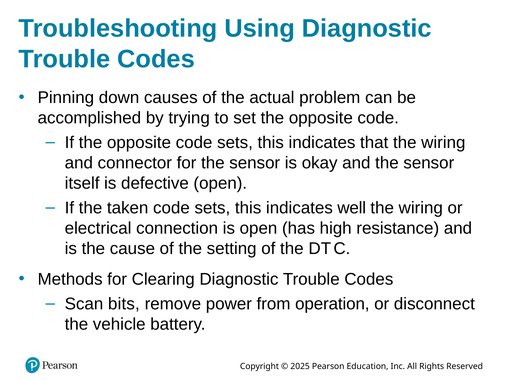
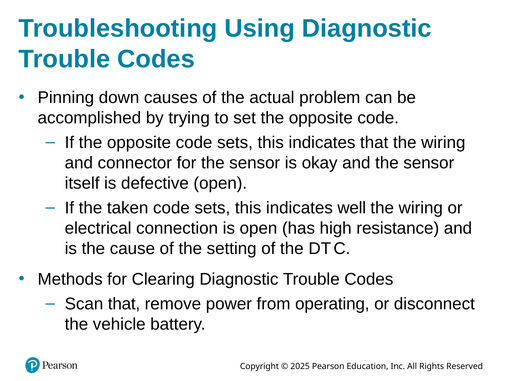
Scan bits: bits -> that
operation: operation -> operating
